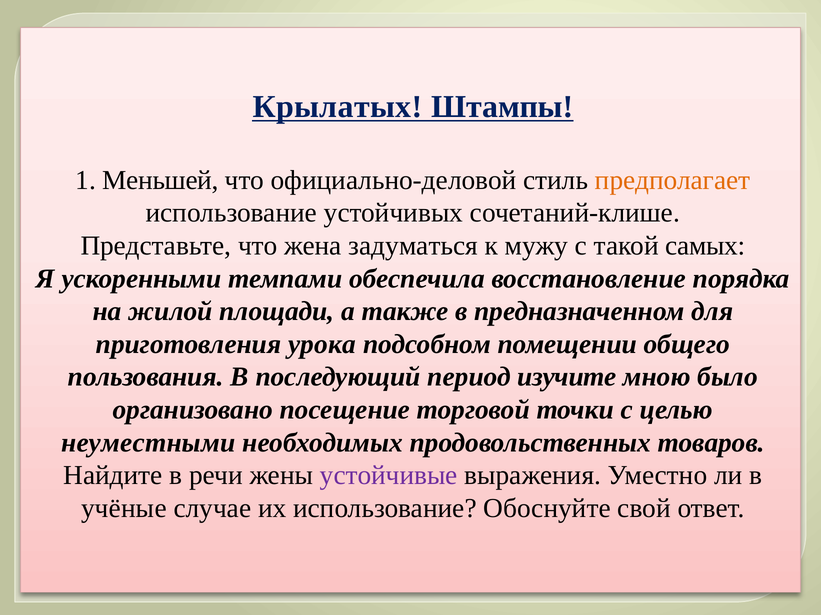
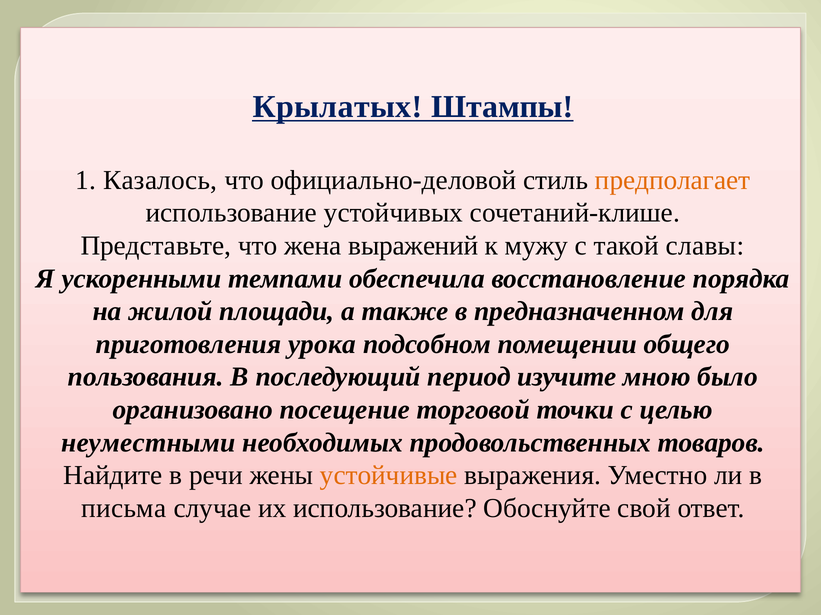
Меньшей: Меньшей -> Казалось
задуматься: задуматься -> выражений
самых: самых -> славы
устойчивые colour: purple -> orange
учёные: учёные -> письма
